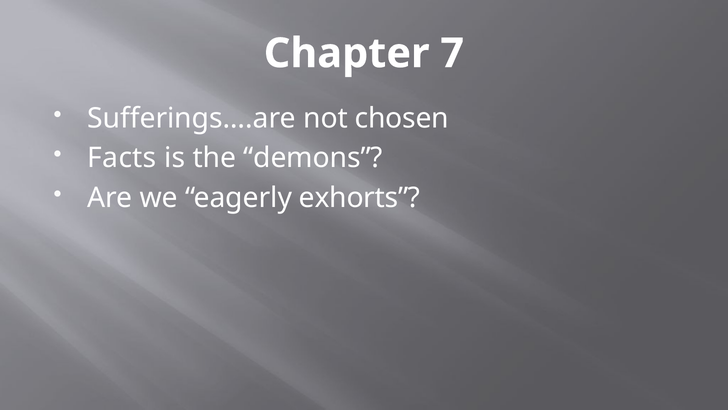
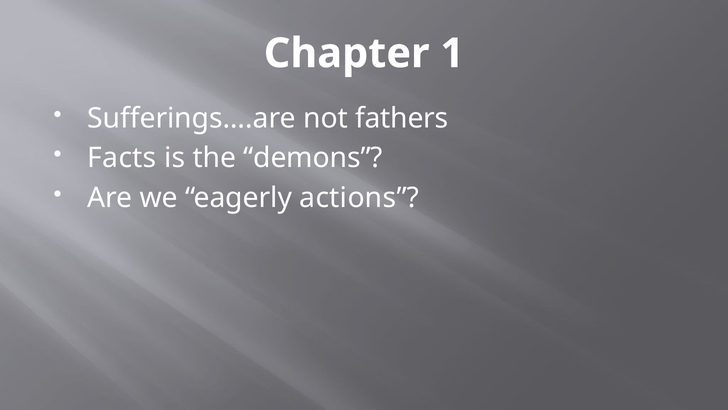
7: 7 -> 1
chosen: chosen -> fathers
exhorts: exhorts -> actions
